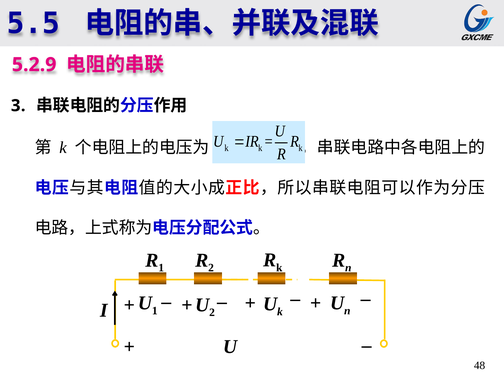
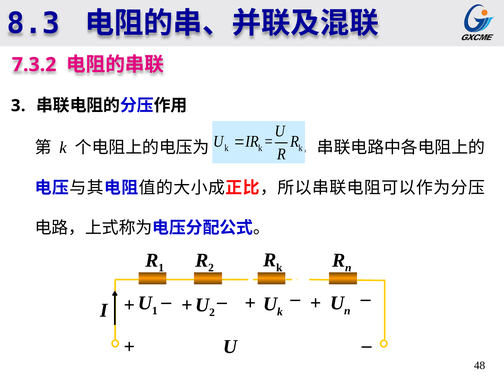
5.5: 5.5 -> 8.3
5.2.9: 5.2.9 -> 7.3.2
